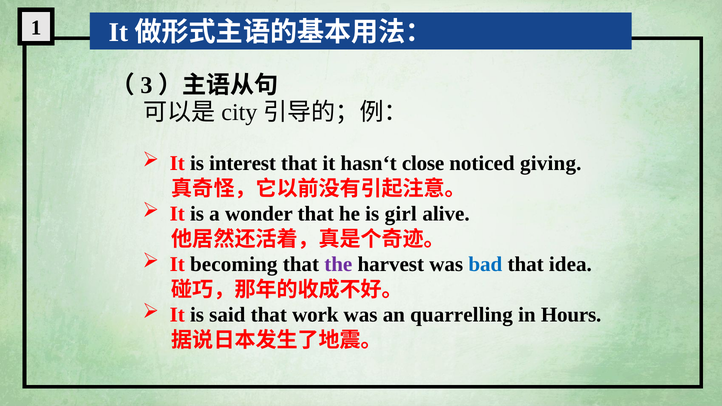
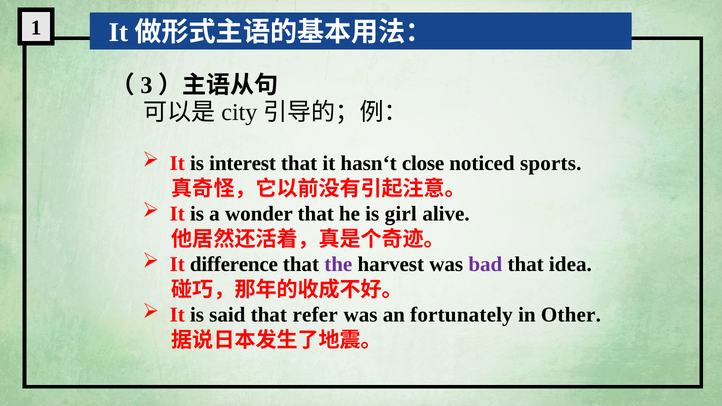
giving: giving -> sports
becoming: becoming -> difference
bad colour: blue -> purple
work: work -> refer
quarrelling: quarrelling -> fortunately
Hours: Hours -> Other
